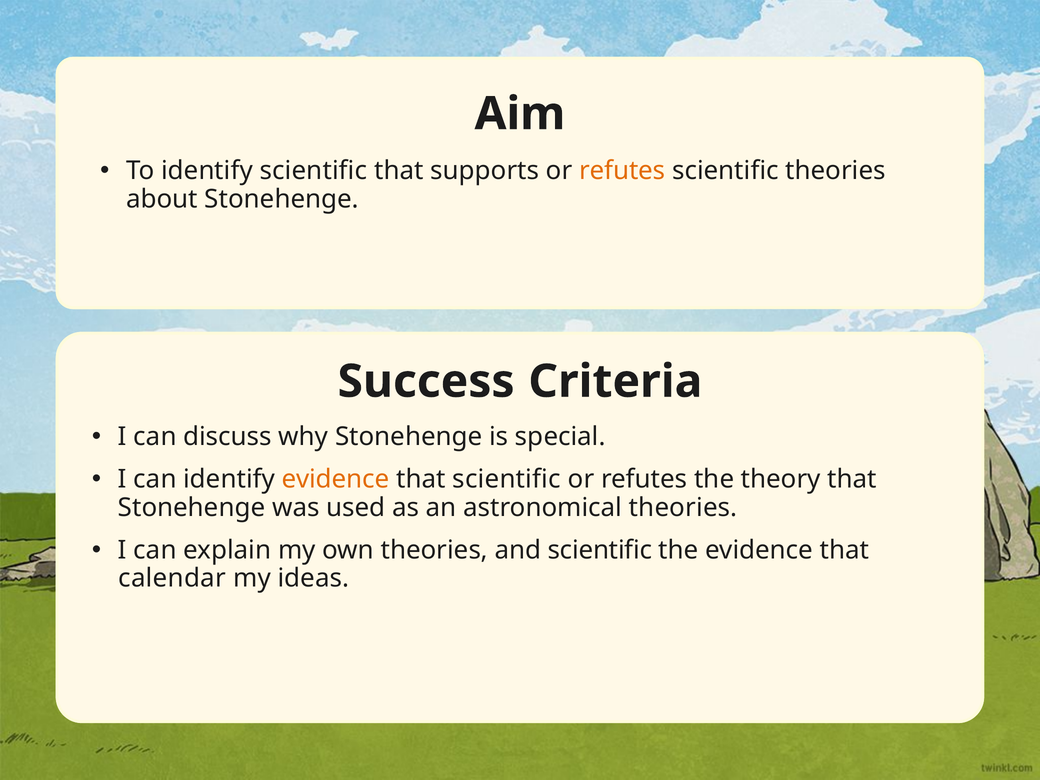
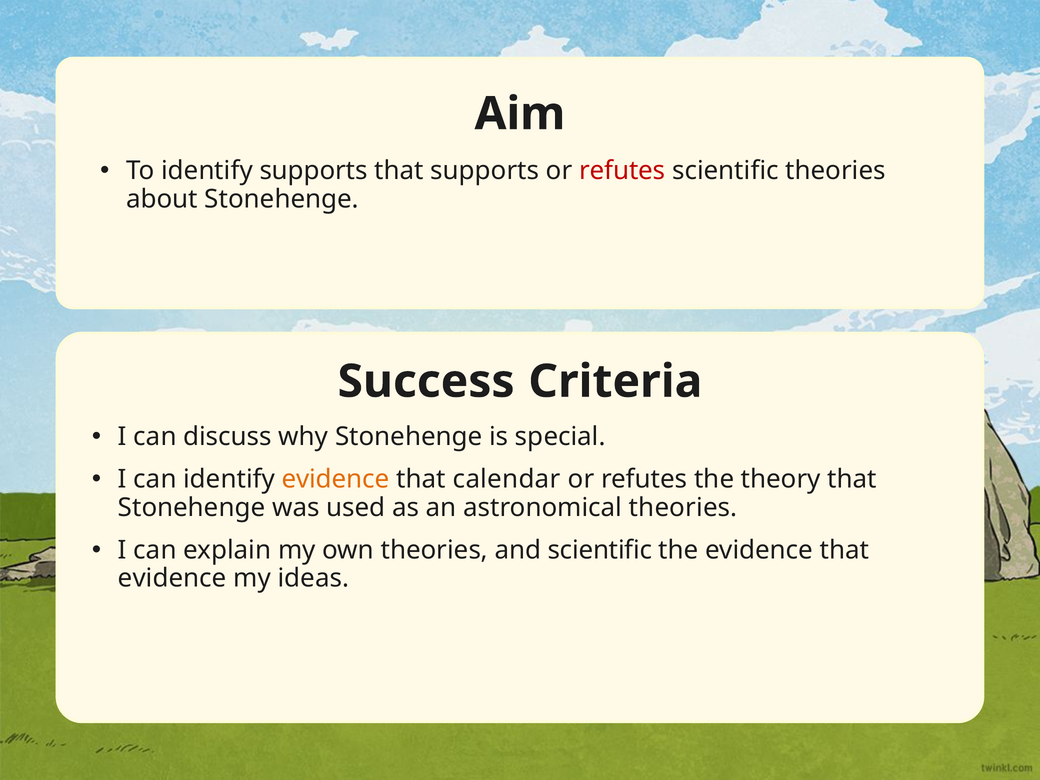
identify scientific: scientific -> supports
refutes at (622, 171) colour: orange -> red
that scientific: scientific -> calendar
calendar at (172, 578): calendar -> evidence
